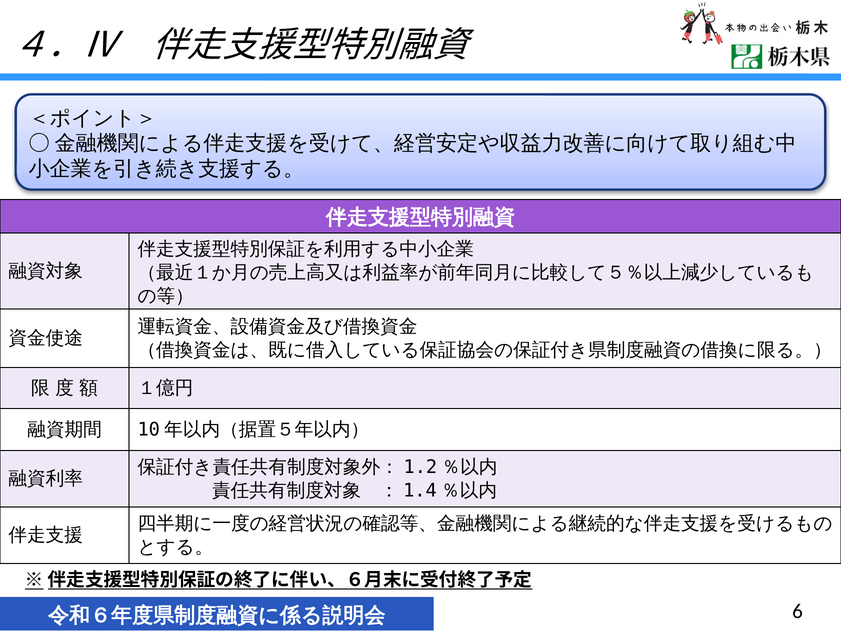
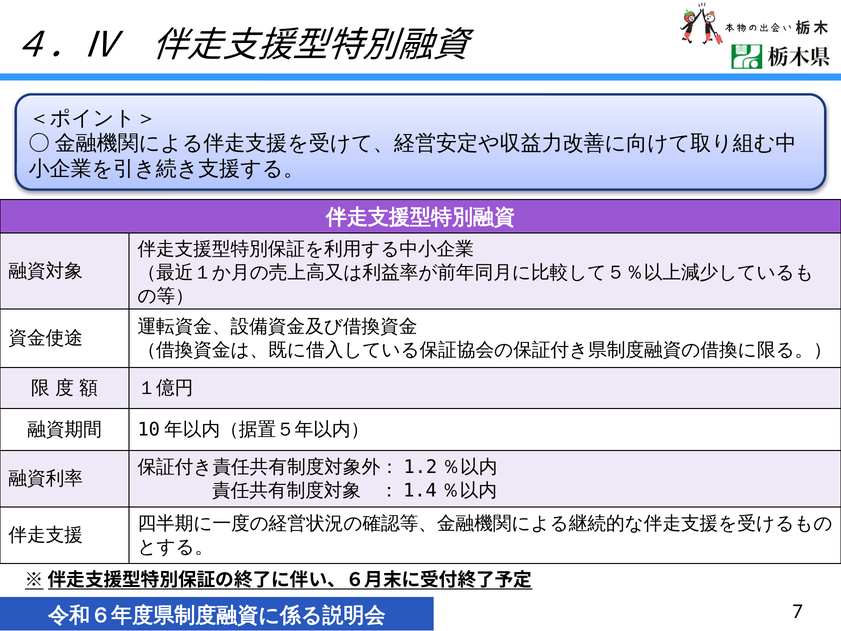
6: 6 -> 7
